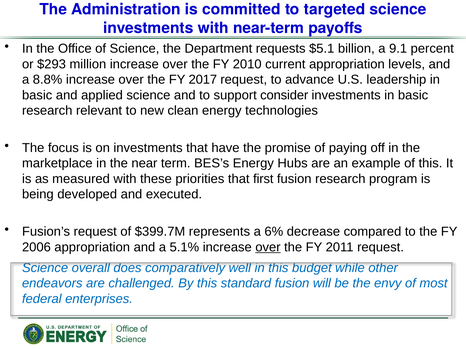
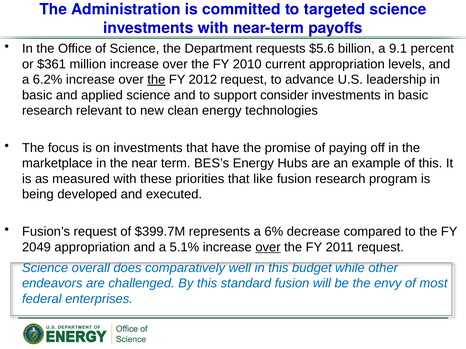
$5.1: $5.1 -> $5.6
$293: $293 -> $361
8.8%: 8.8% -> 6.2%
the at (156, 80) underline: none -> present
2017: 2017 -> 2012
first: first -> like
2006: 2006 -> 2049
